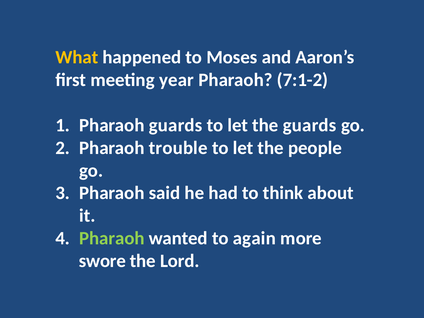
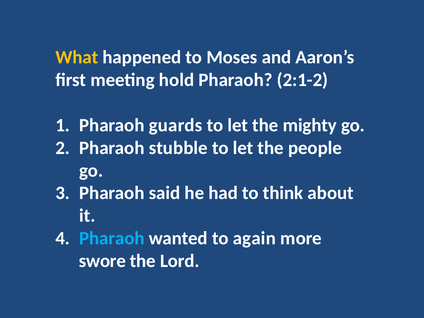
year: year -> hold
7:1-2: 7:1-2 -> 2:1-2
the guards: guards -> mighty
trouble: trouble -> stubble
Pharaoh at (112, 238) colour: light green -> light blue
